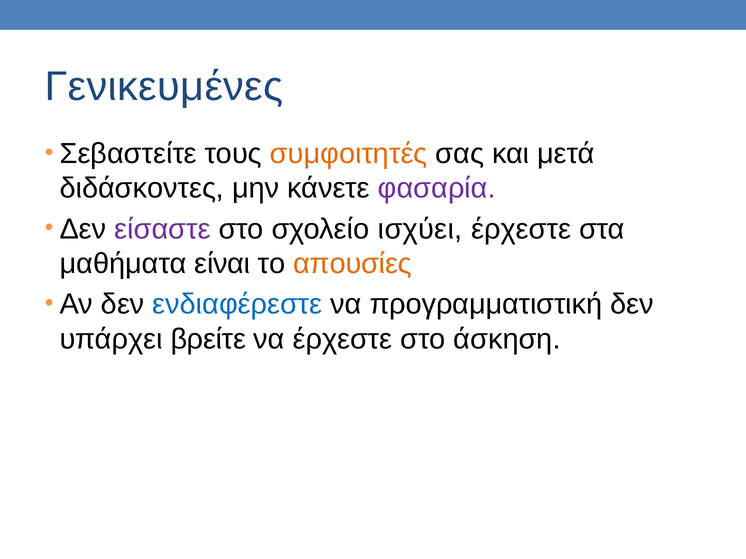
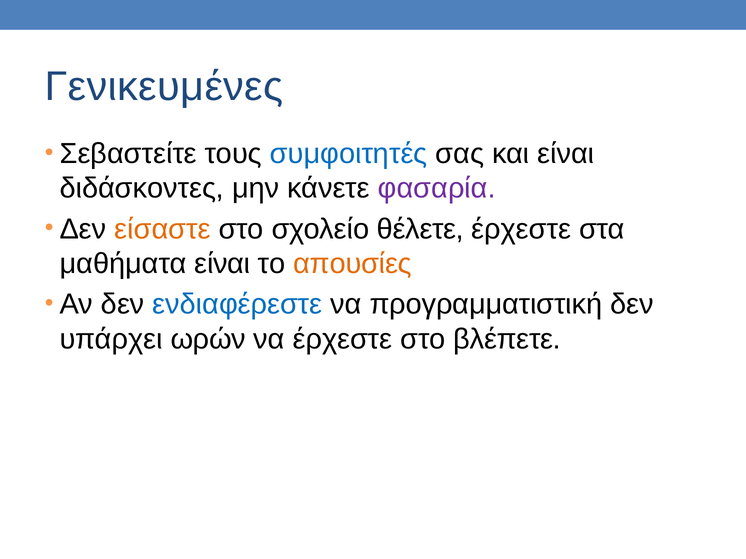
συμφοιτητές colour: orange -> blue
και μετά: μετά -> είναι
είσαστε colour: purple -> orange
ισχύει: ισχύει -> θέλετε
βρείτε: βρείτε -> ωρών
άσκηση: άσκηση -> βλέπετε
